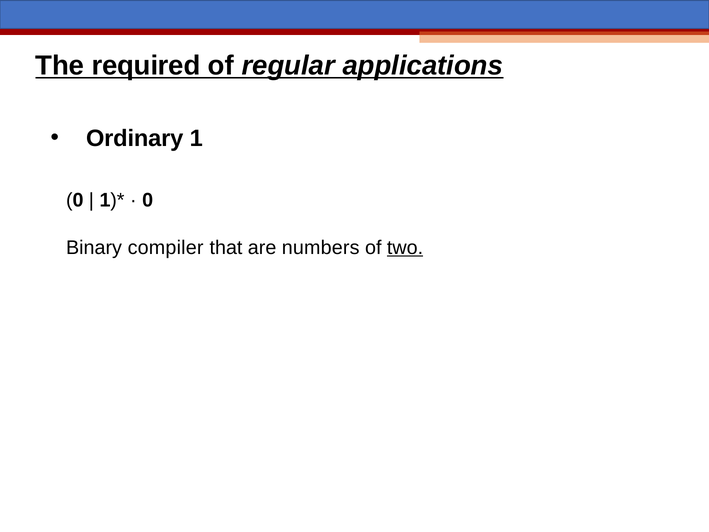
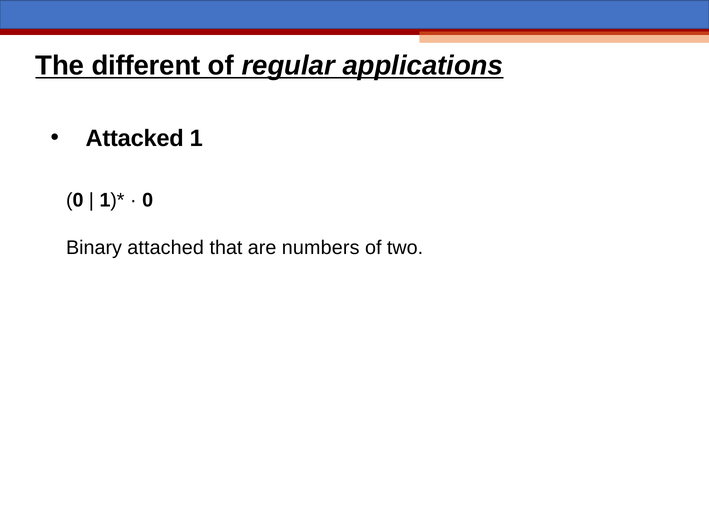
required: required -> different
Ordinary: Ordinary -> Attacked
compiler: compiler -> attached
two underline: present -> none
